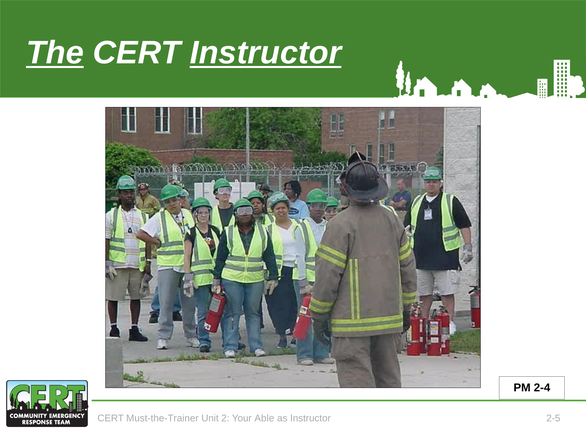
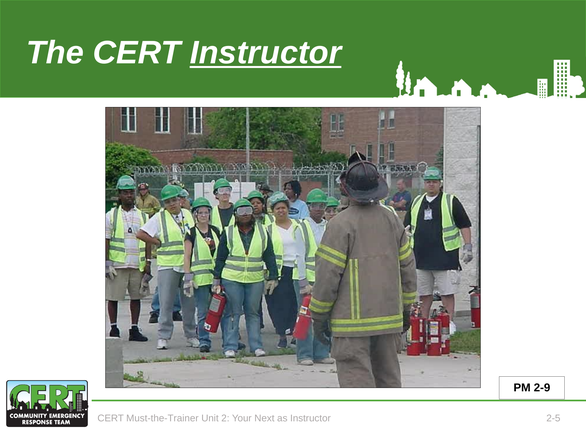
The underline: present -> none
2-4: 2-4 -> 2-9
Able: Able -> Next
